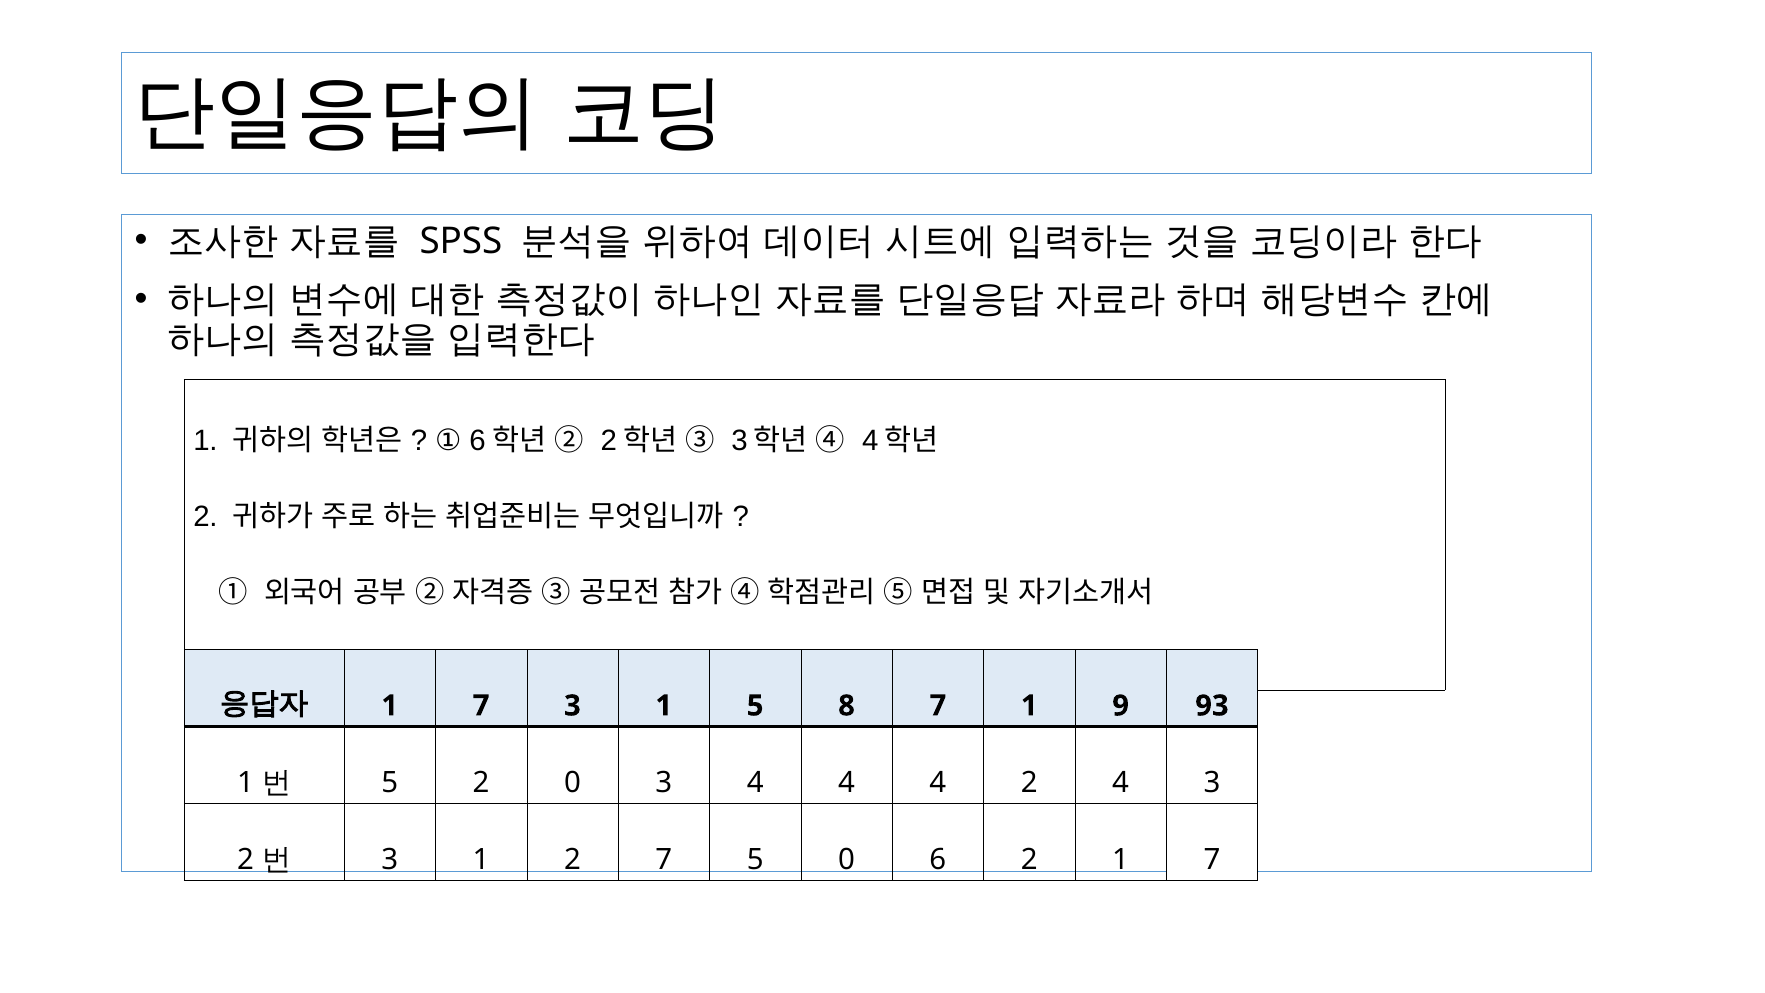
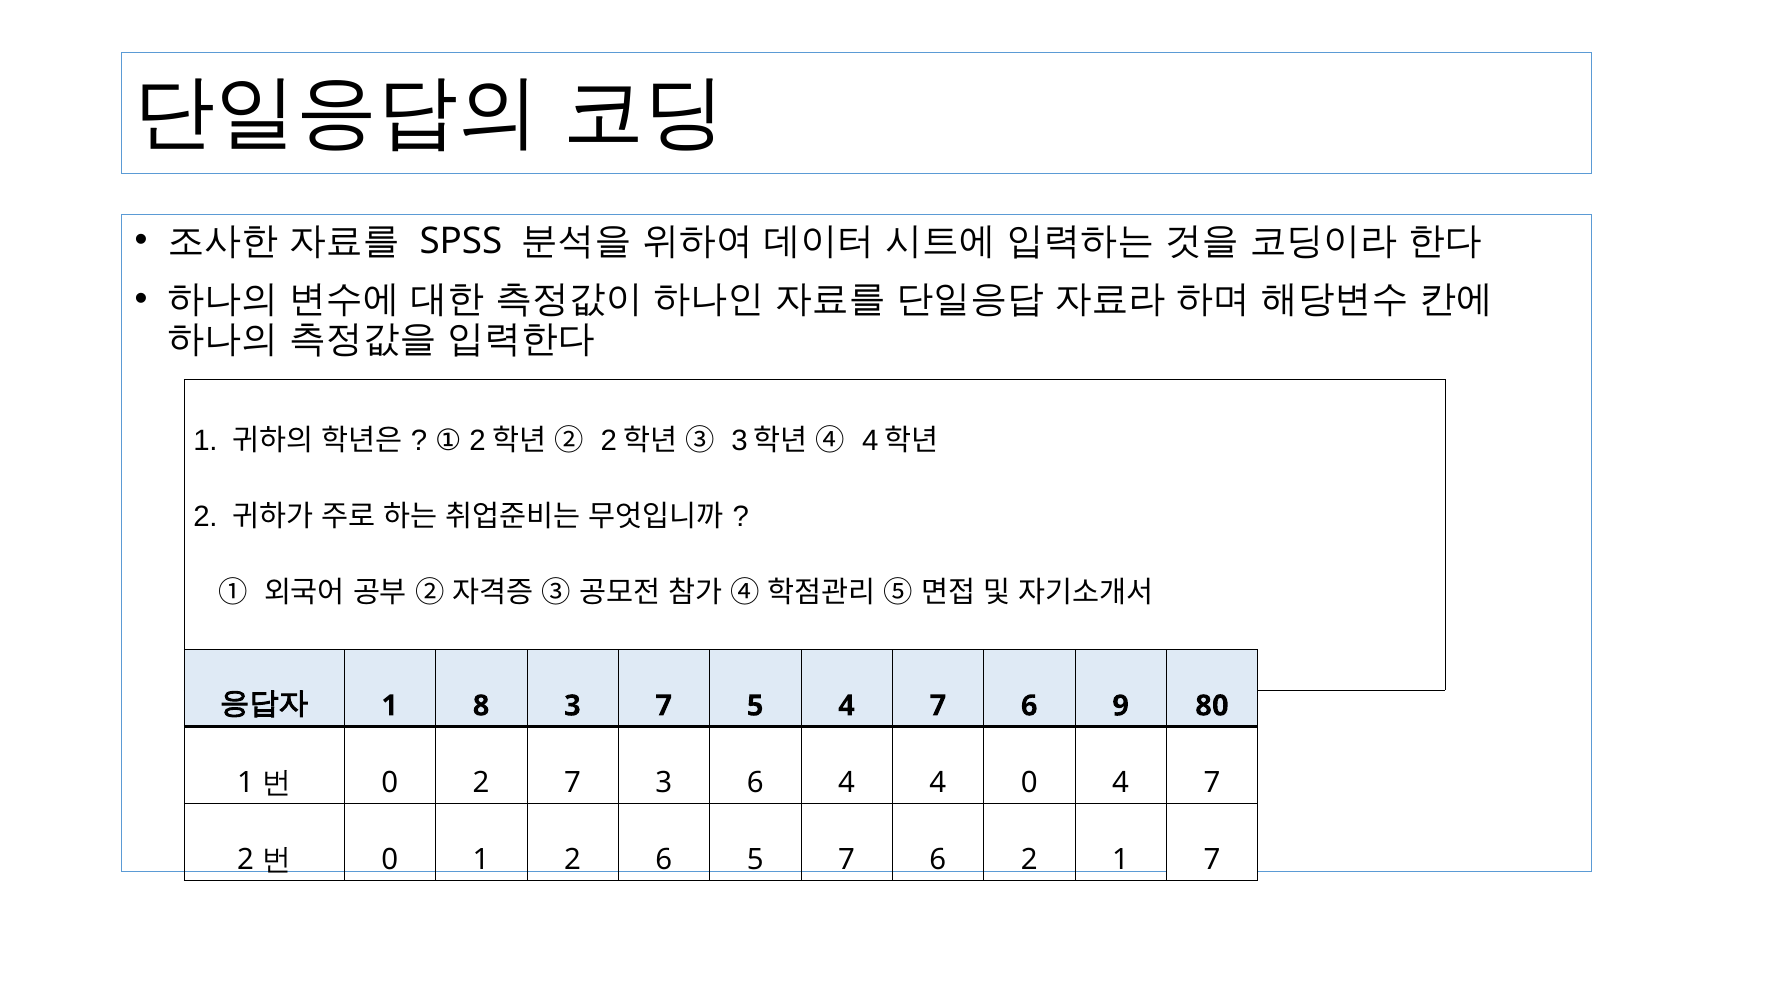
6 at (478, 440): 6 -> 2
7 at (481, 706): 7 -> 8
1 at (664, 706): 1 -> 7
5 8: 8 -> 4
1 at (1029, 706): 1 -> 6
93: 93 -> 80
5 at (390, 783): 5 -> 0
2 0: 0 -> 7
3 4: 4 -> 6
4 2: 2 -> 0
3 at (1212, 783): 3 -> 7
3 at (390, 860): 3 -> 0
2 7: 7 -> 6
5 0: 0 -> 7
